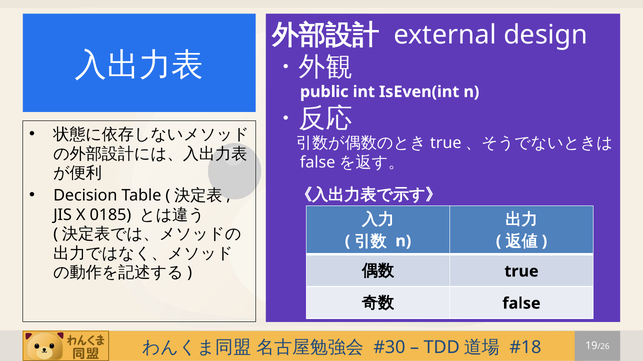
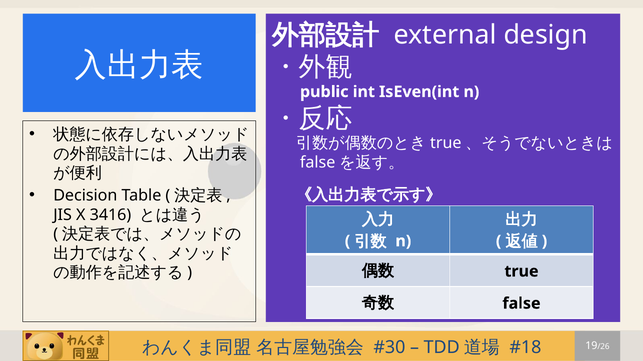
0185: 0185 -> 3416
